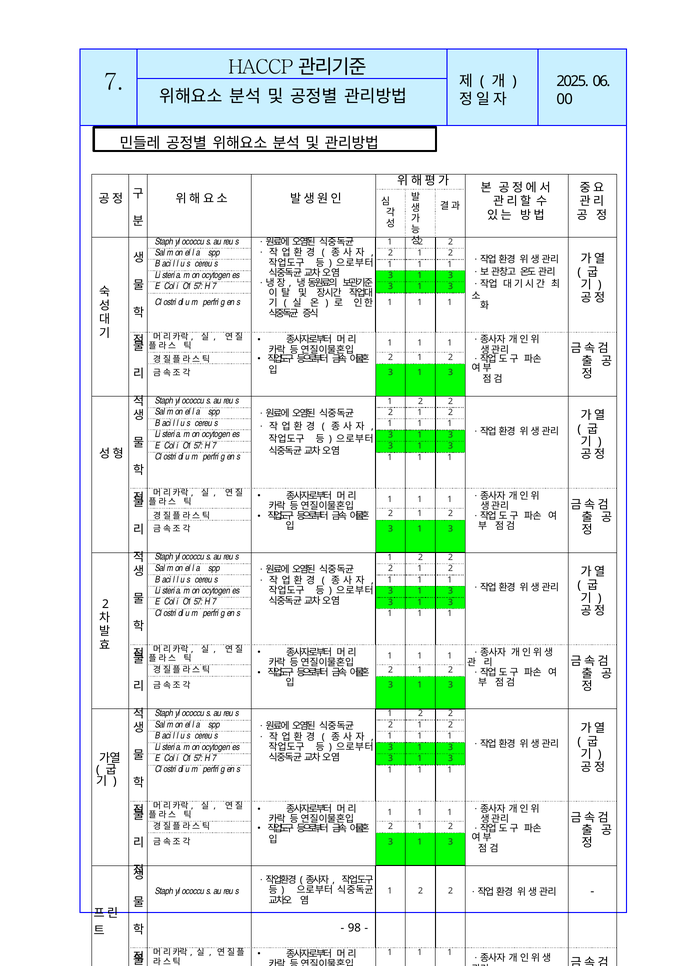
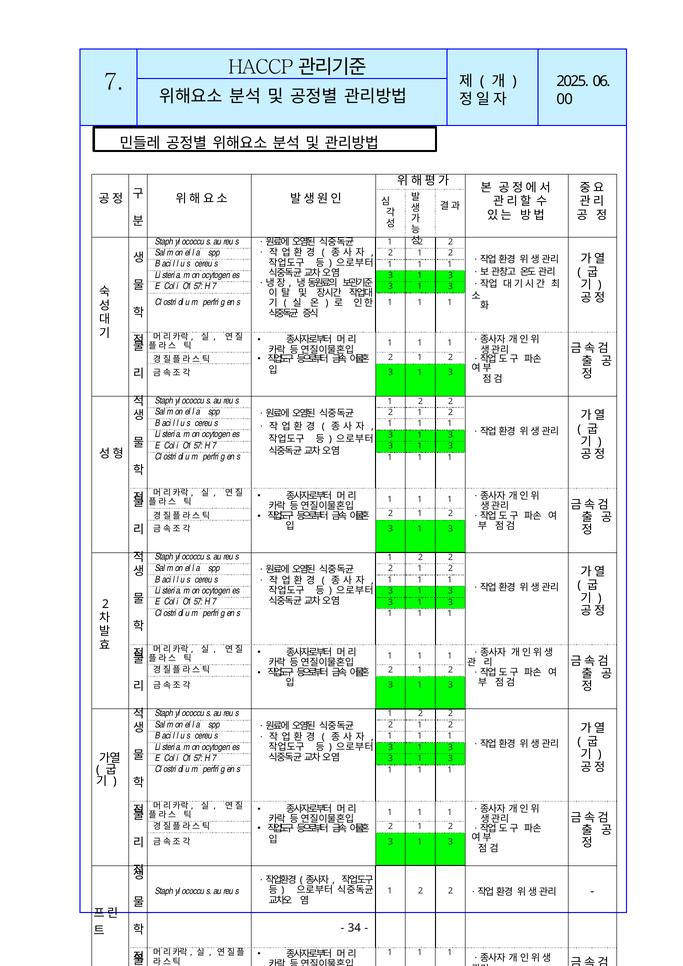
98: 98 -> 34
